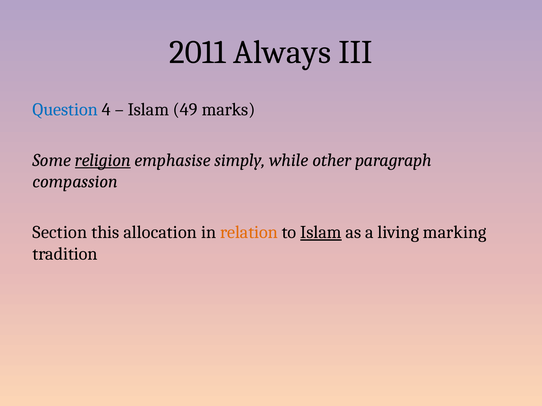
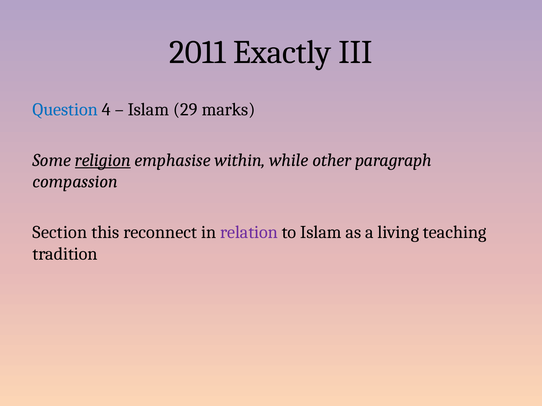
Always: Always -> Exactly
49: 49 -> 29
simply: simply -> within
allocation: allocation -> reconnect
relation colour: orange -> purple
Islam at (321, 232) underline: present -> none
marking: marking -> teaching
